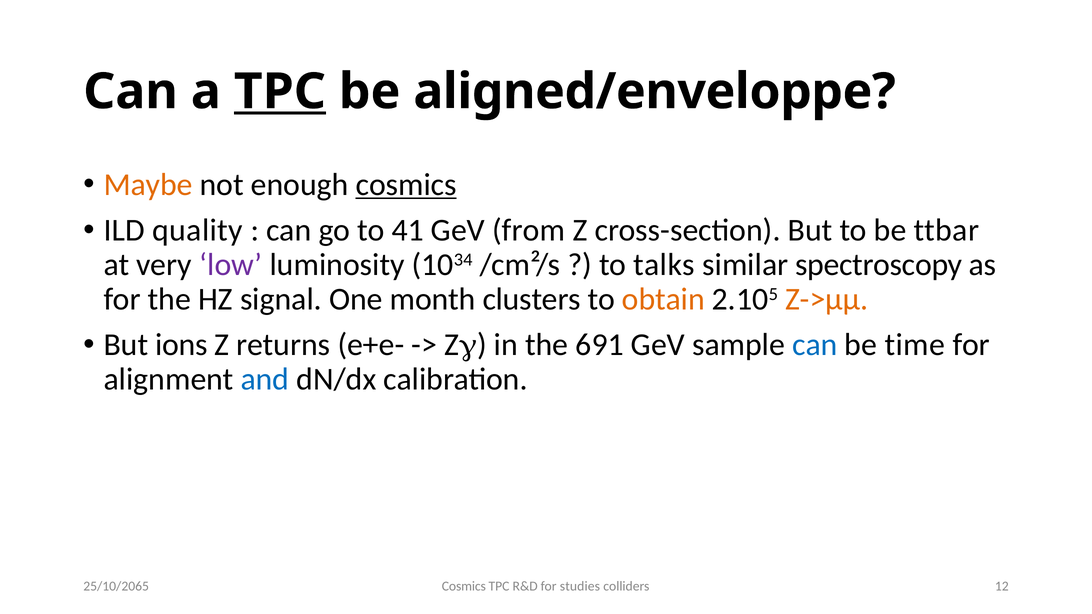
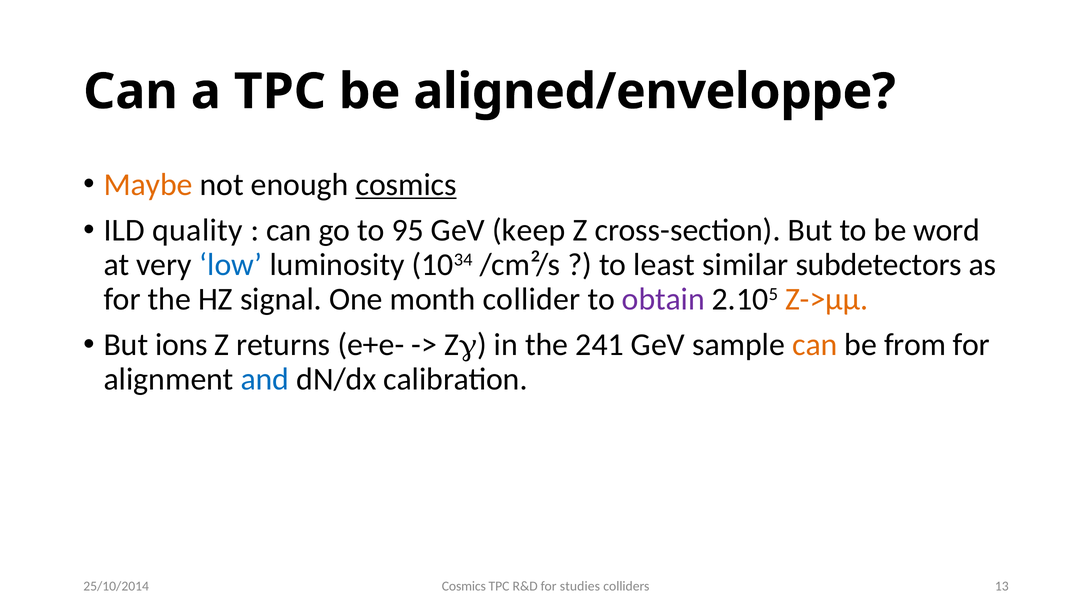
TPC at (280, 92) underline: present -> none
41: 41 -> 95
from: from -> keep
ttbar: ttbar -> word
low colour: purple -> blue
talks: talks -> least
spectroscopy: spectroscopy -> subdetectors
clusters: clusters -> collider
obtain colour: orange -> purple
691: 691 -> 241
can at (815, 345) colour: blue -> orange
time: time -> from
12: 12 -> 13
25/10/2065: 25/10/2065 -> 25/10/2014
